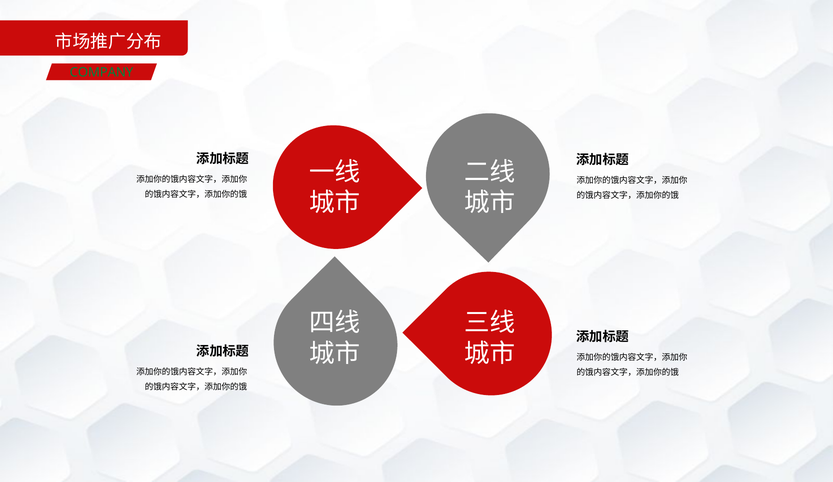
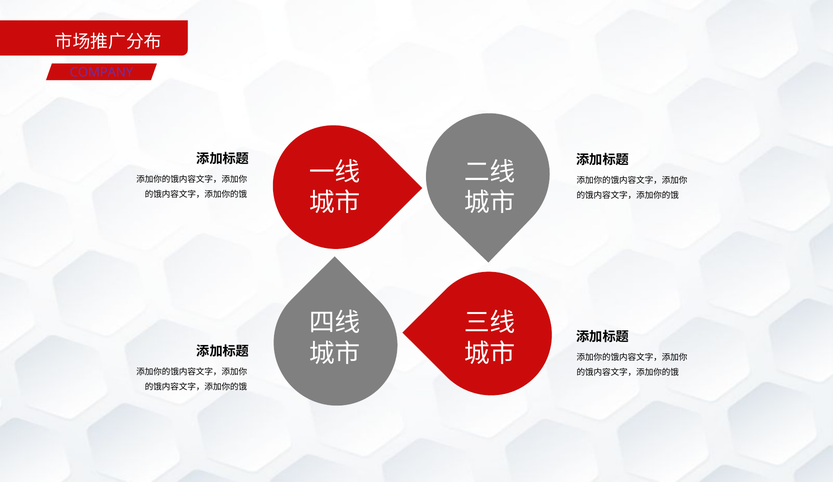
COMPANY colour: green -> purple
